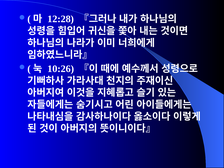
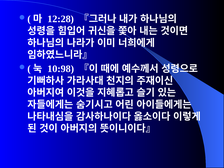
10:26: 10:26 -> 10:98
